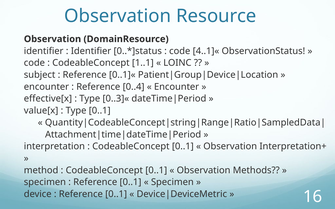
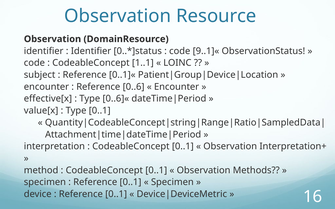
4..1]«: 4..1]« -> 9..1]«
0..4: 0..4 -> 0..6
0..3]«: 0..3]« -> 0..6]«
